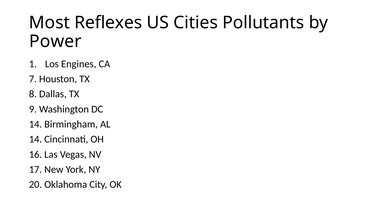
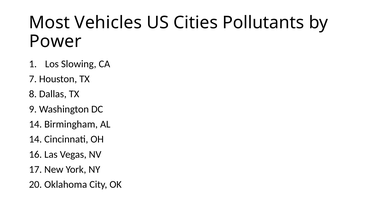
Reflexes: Reflexes -> Vehicles
Engines: Engines -> Slowing
